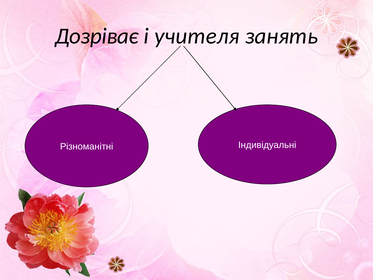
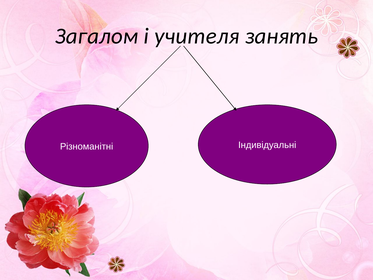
Дозріває: Дозріває -> Загалом
